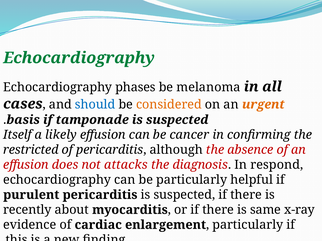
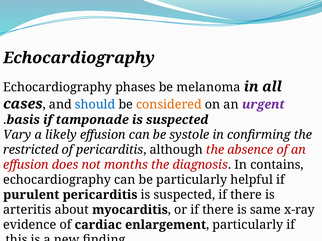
Echocardiography at (79, 58) colour: green -> black
urgent colour: orange -> purple
Itself: Itself -> Vary
cancer: cancer -> systole
attacks: attacks -> months
respond: respond -> contains
recently: recently -> arteritis
